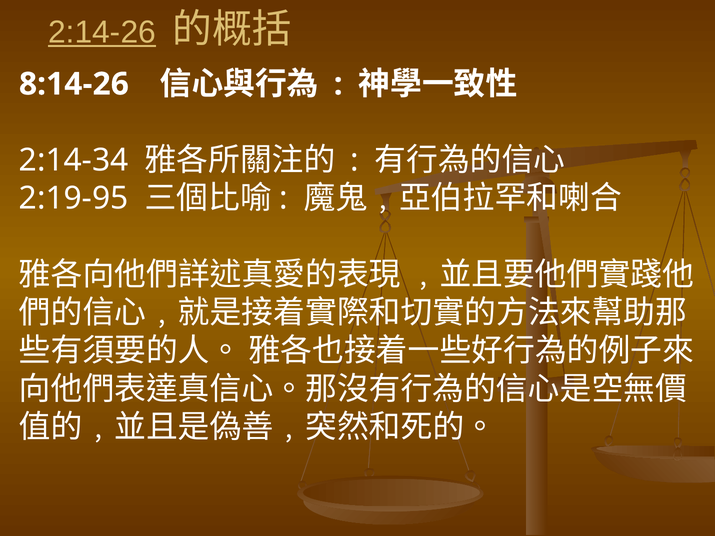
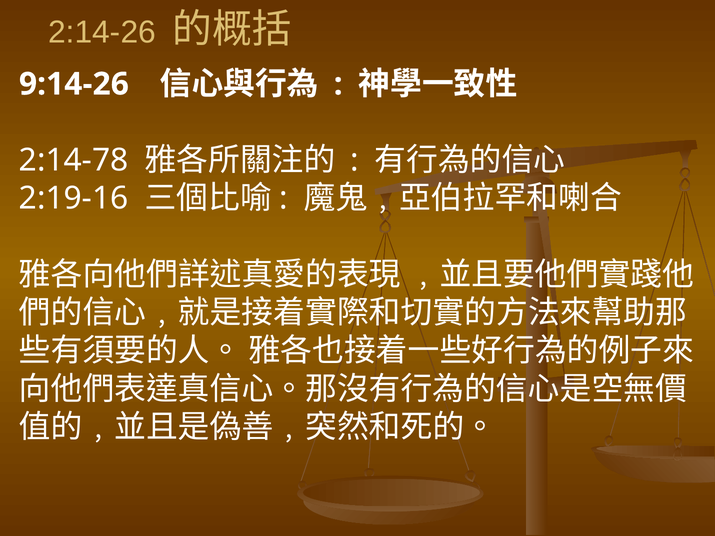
2:14-26 underline: present -> none
8:14-26: 8:14-26 -> 9:14-26
2:14-34: 2:14-34 -> 2:14-78
2:19-95: 2:19-95 -> 2:19-16
